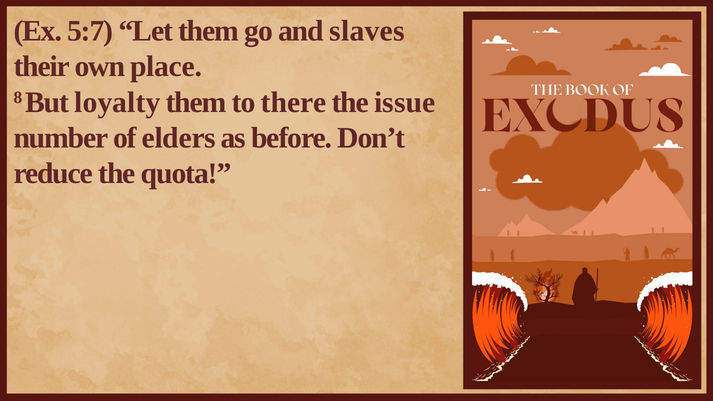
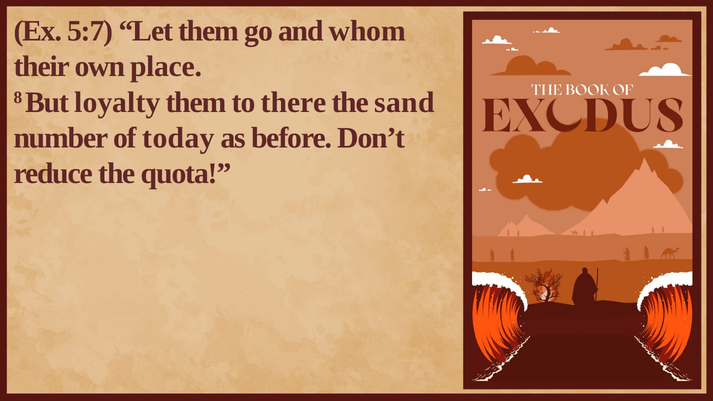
slaves: slaves -> whom
issue: issue -> sand
elders: elders -> today
